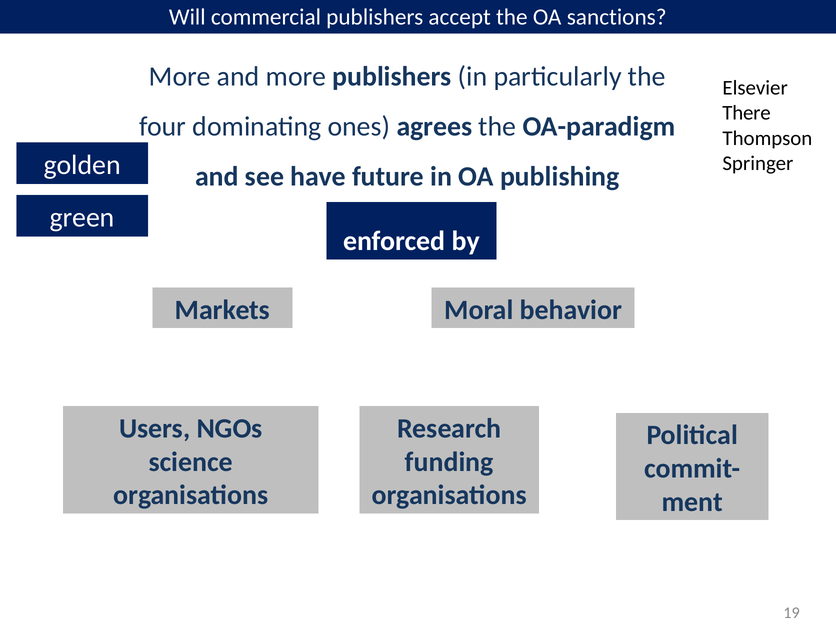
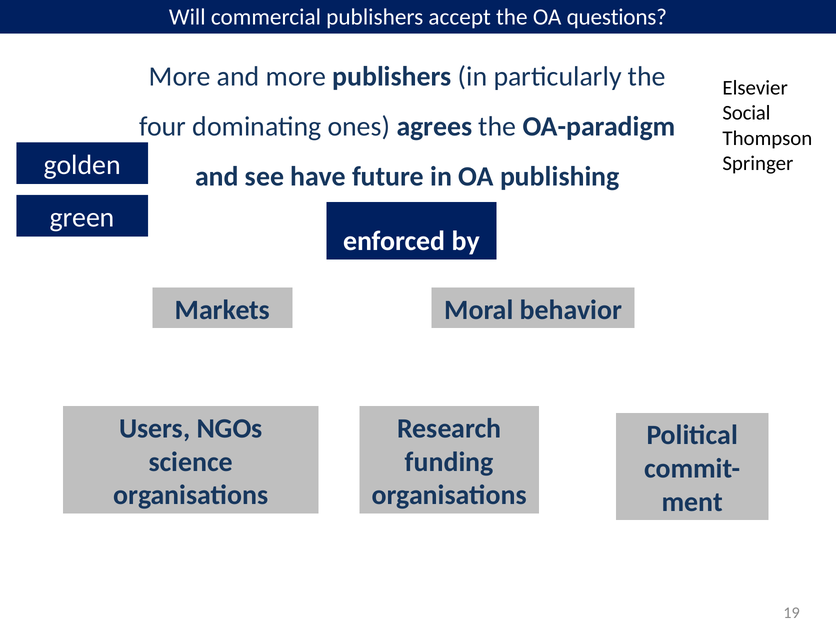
sanctions: sanctions -> questions
There: There -> Social
